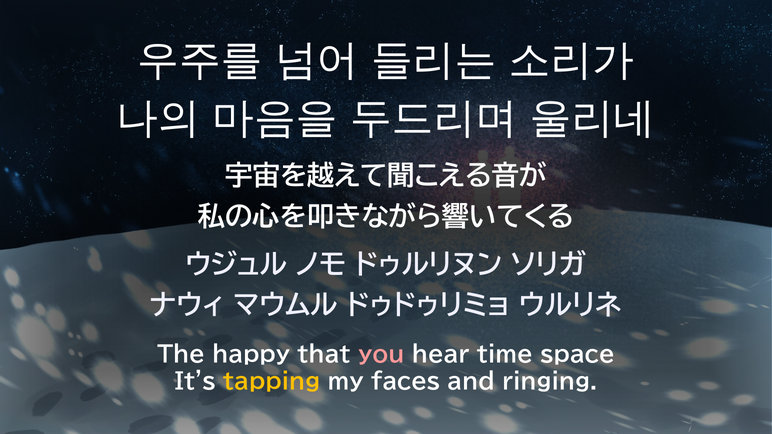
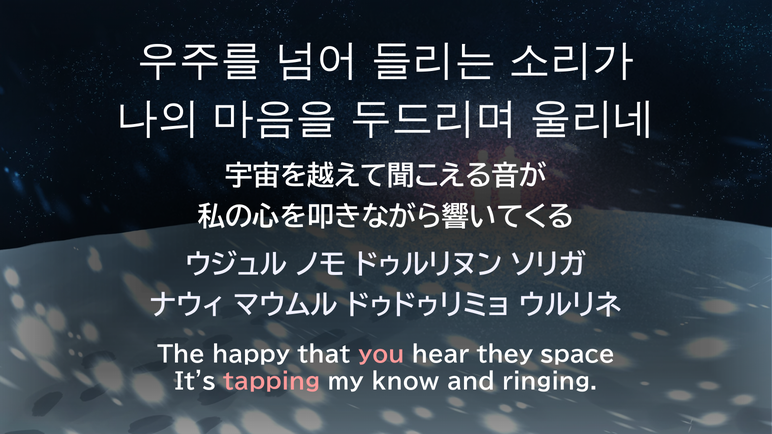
time: time -> they
tapping colour: yellow -> pink
faces: faces -> know
